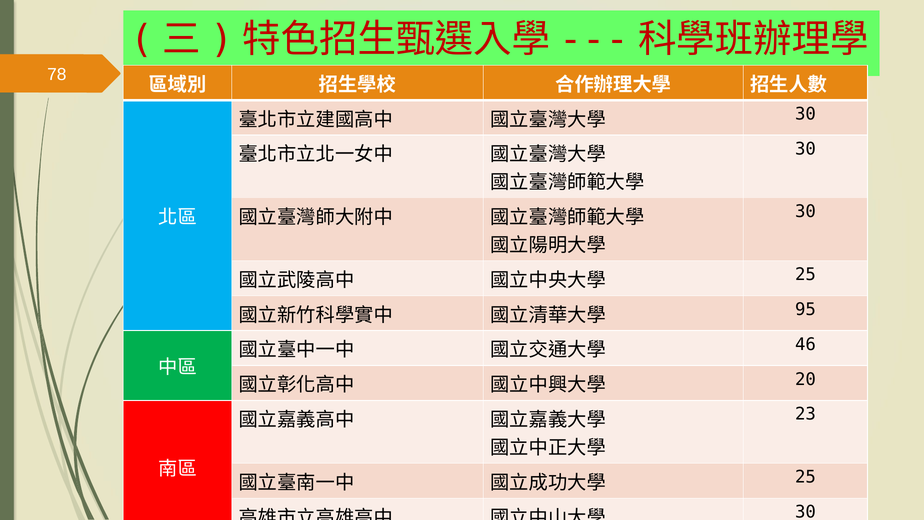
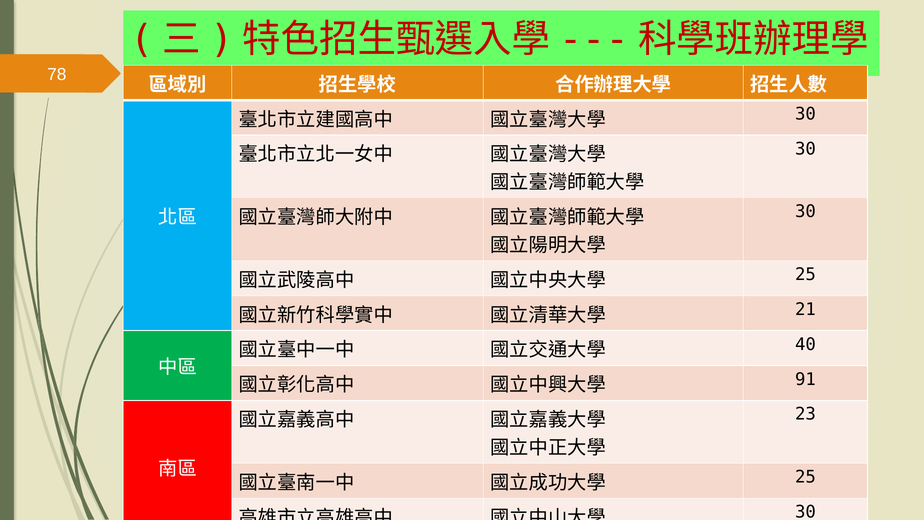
95: 95 -> 21
46: 46 -> 40
20: 20 -> 91
